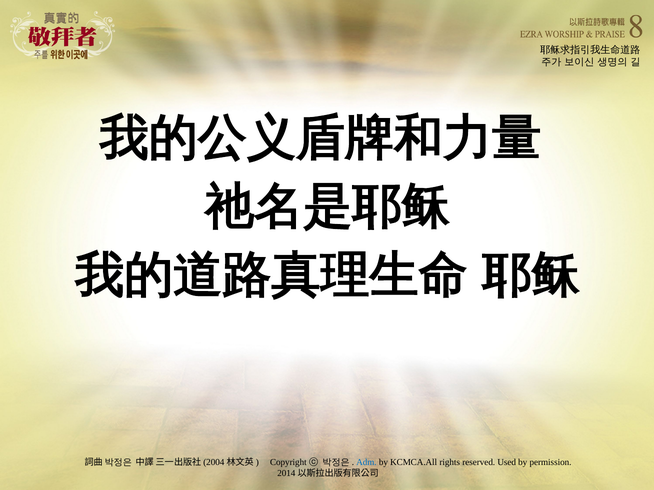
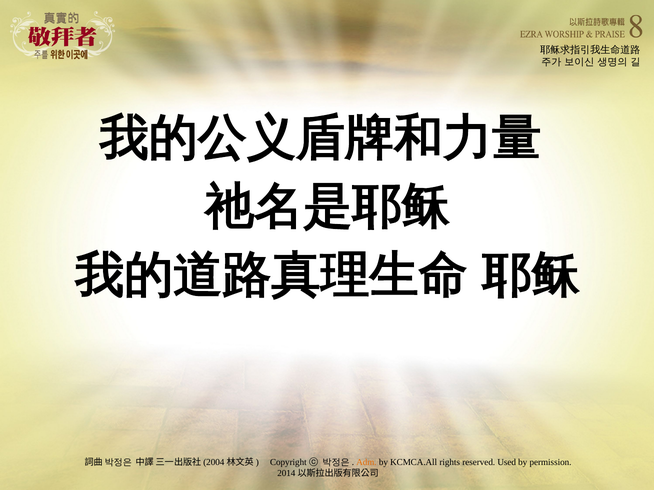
Adm colour: blue -> orange
